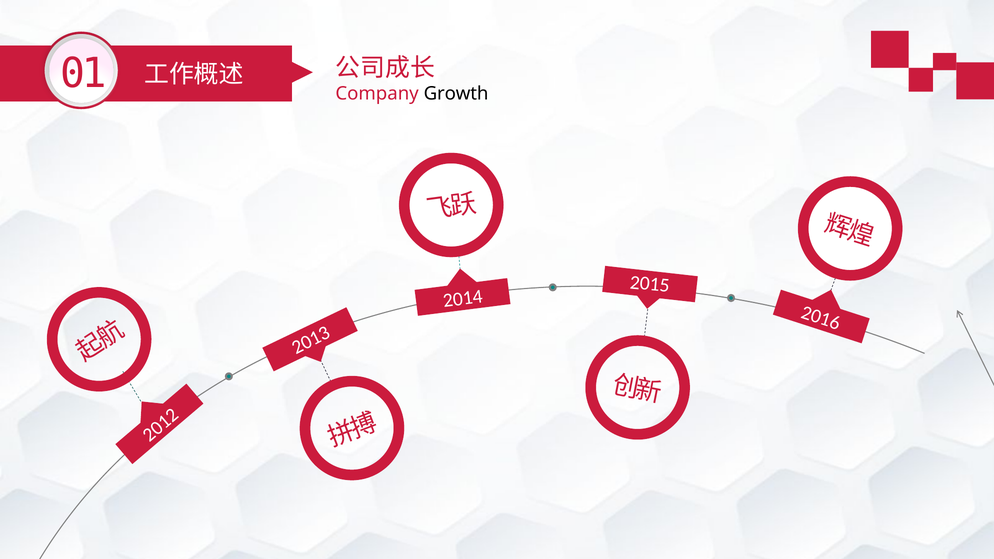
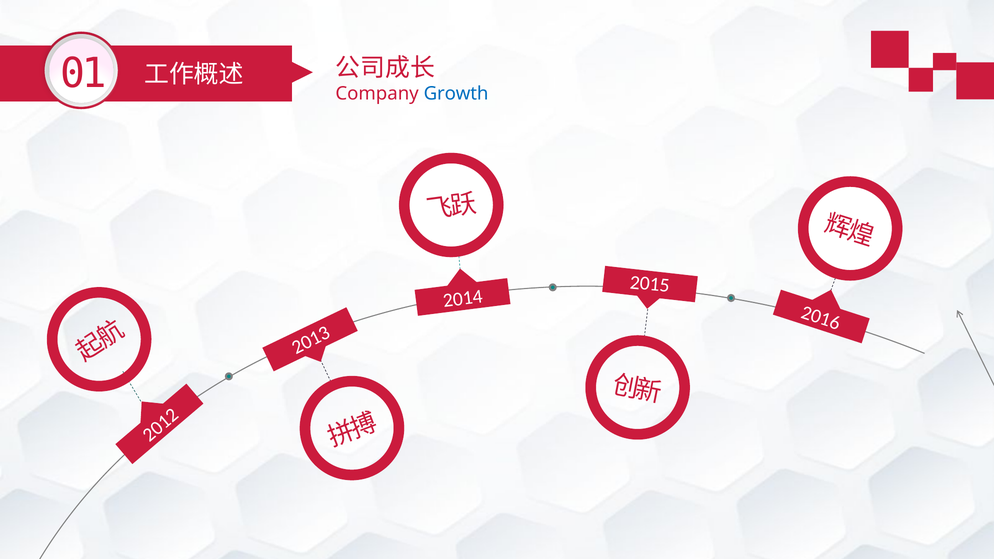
Growth colour: black -> blue
